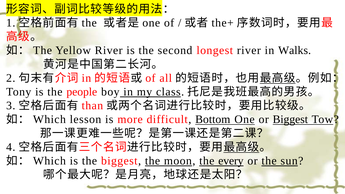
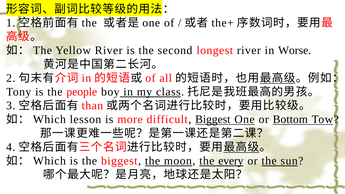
Walks: Walks -> Worse
difficult Bottom: Bottom -> Biggest
or Biggest: Biggest -> Bottom
